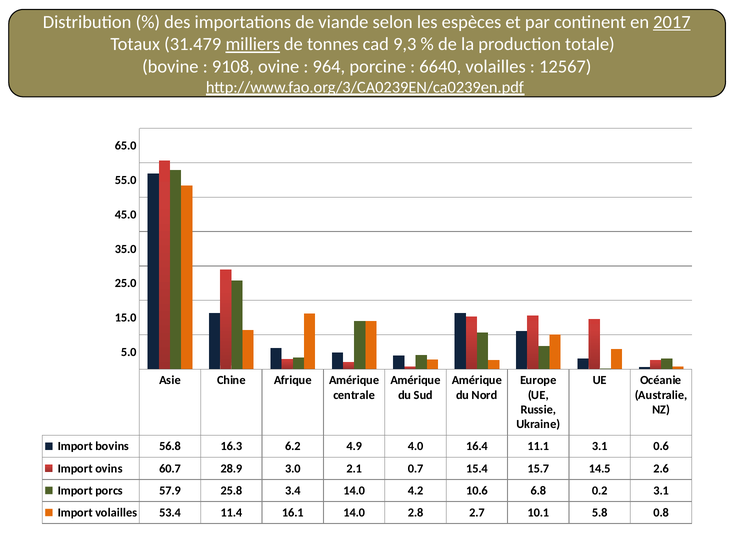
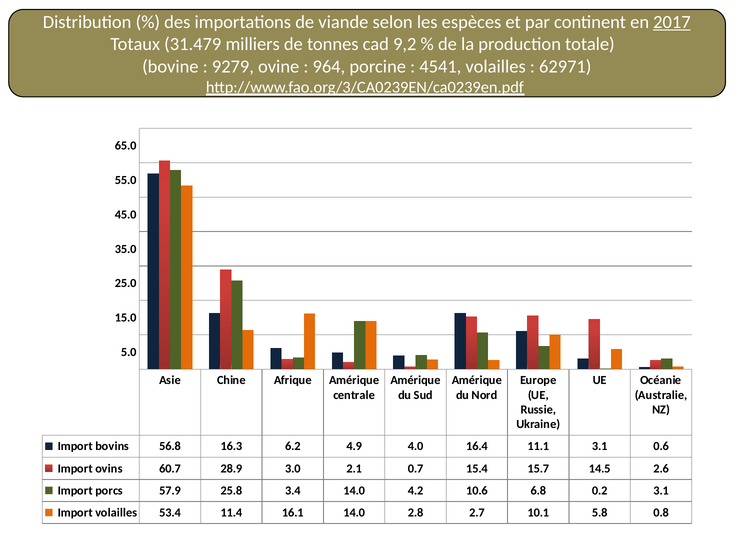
milliers underline: present -> none
9,3: 9,3 -> 9,2
9108: 9108 -> 9279
6640: 6640 -> 4541
12567: 12567 -> 62971
